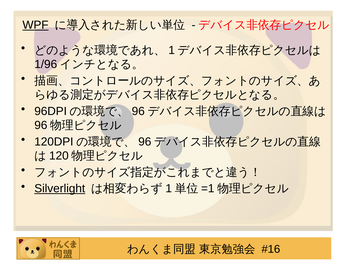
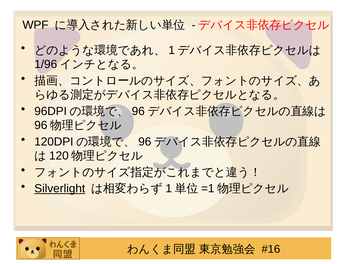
WPF underline: present -> none
